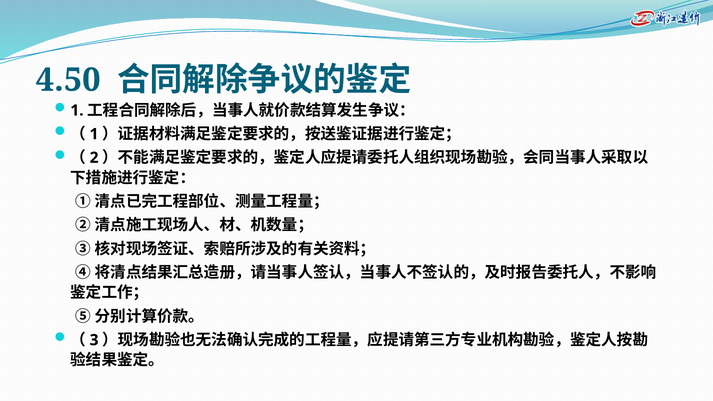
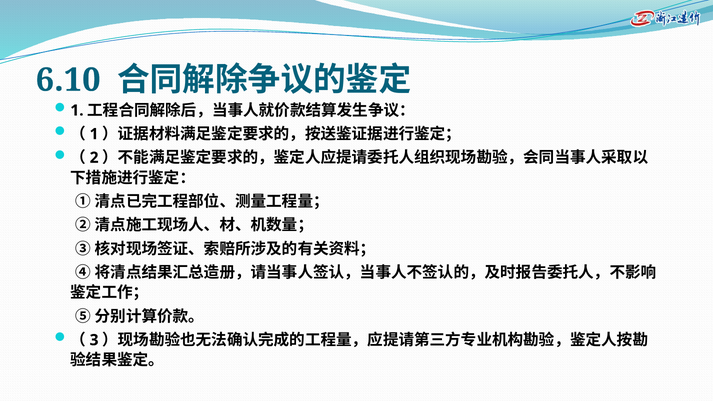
4.50: 4.50 -> 6.10
